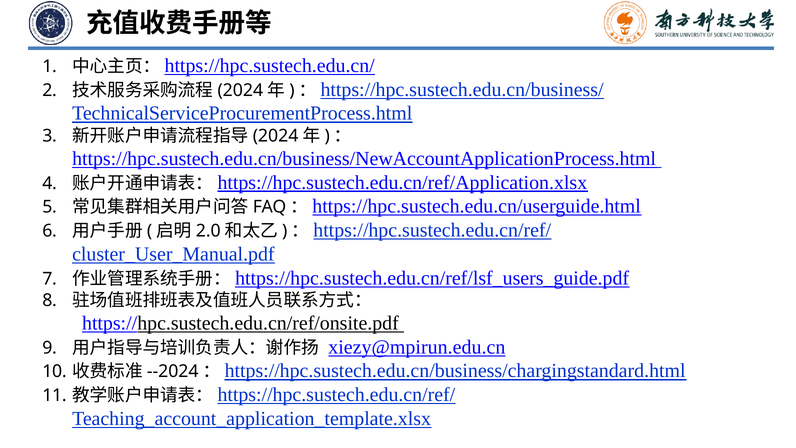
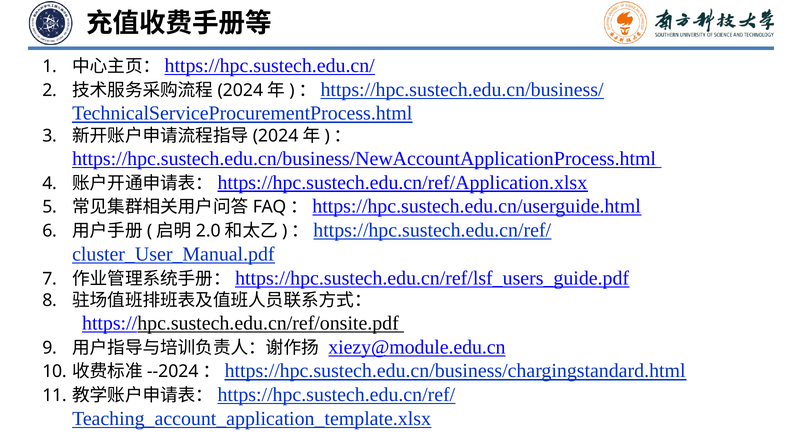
xiezy@mpirun.edu.cn: xiezy@mpirun.edu.cn -> xiezy@module.edu.cn
